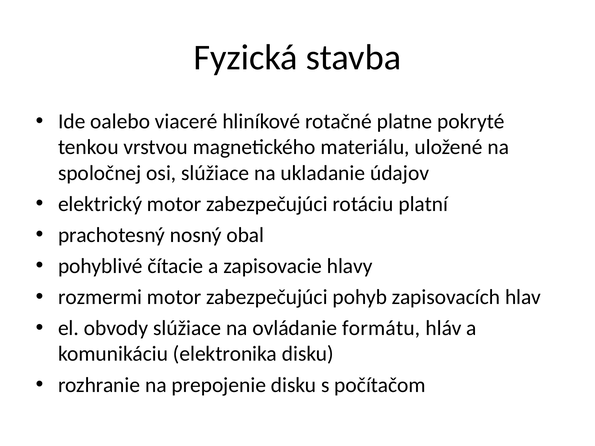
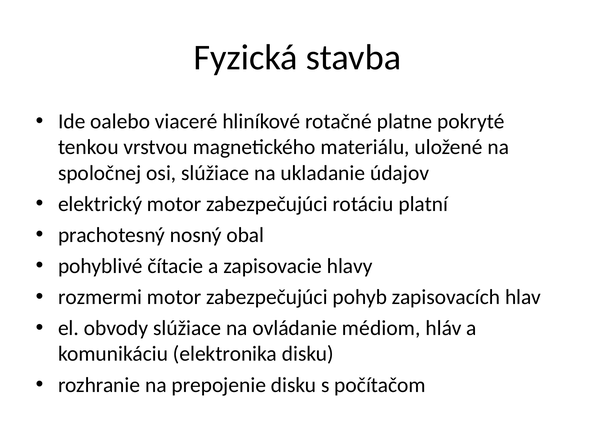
formátu: formátu -> médiom
